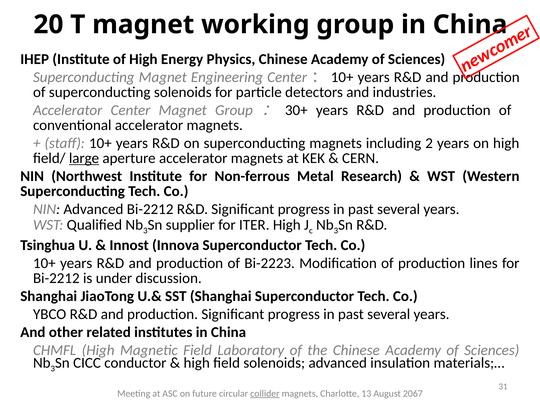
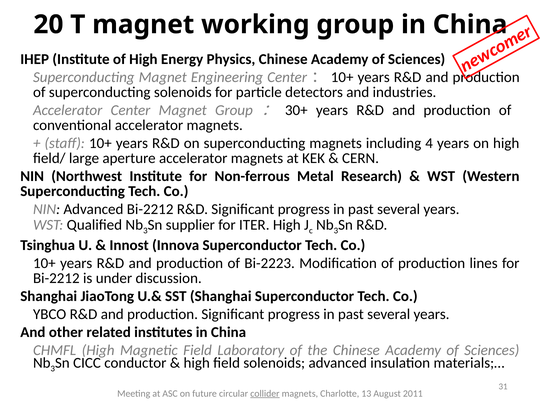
2: 2 -> 4
large underline: present -> none
2067: 2067 -> 2011
